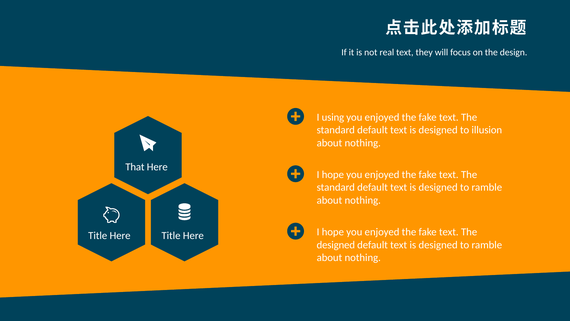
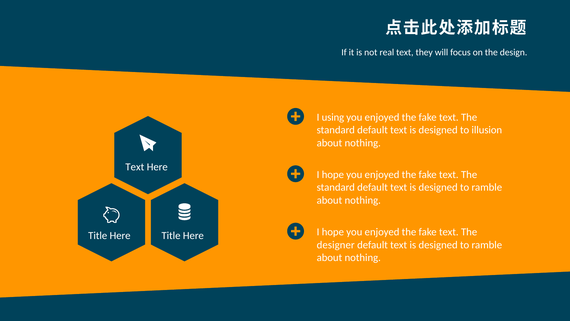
That at (135, 167): That -> Text
designed at (336, 245): designed -> designer
